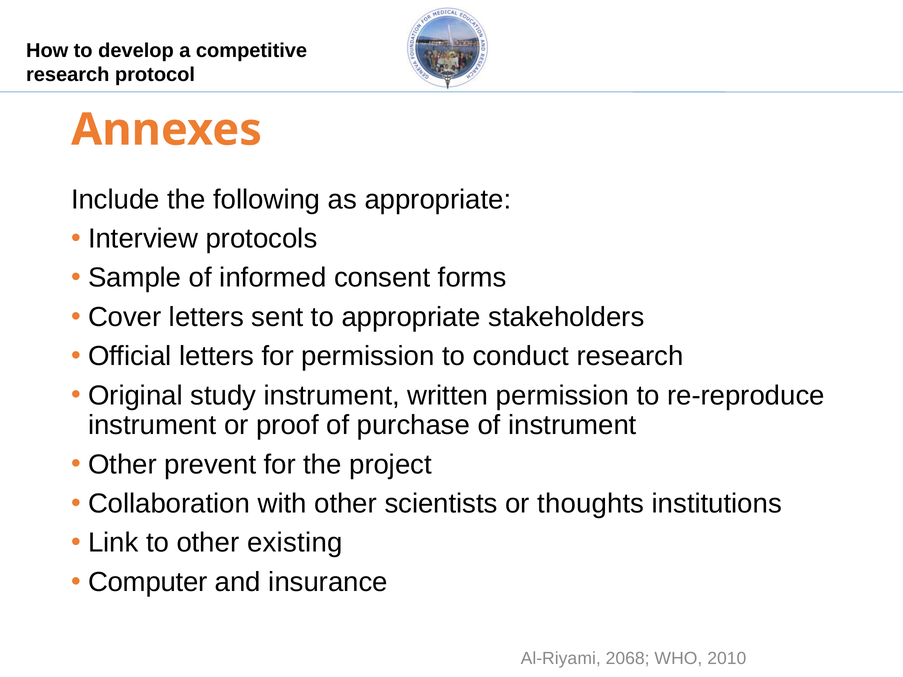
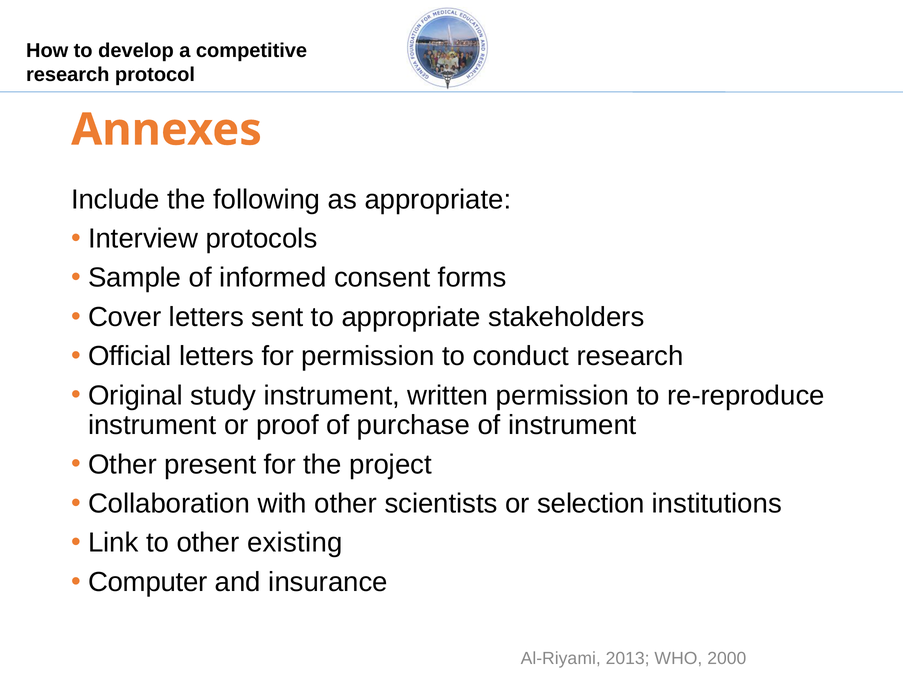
prevent: prevent -> present
thoughts: thoughts -> selection
2068: 2068 -> 2013
2010: 2010 -> 2000
